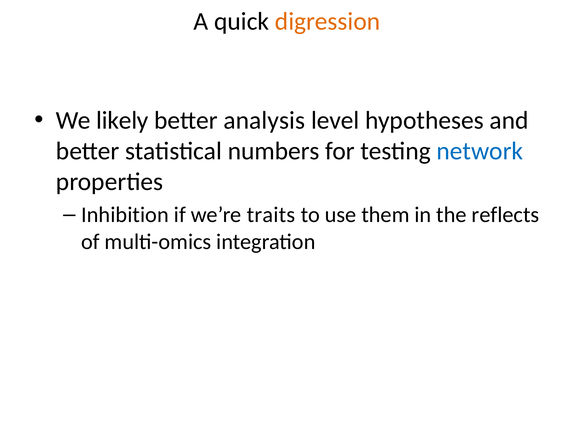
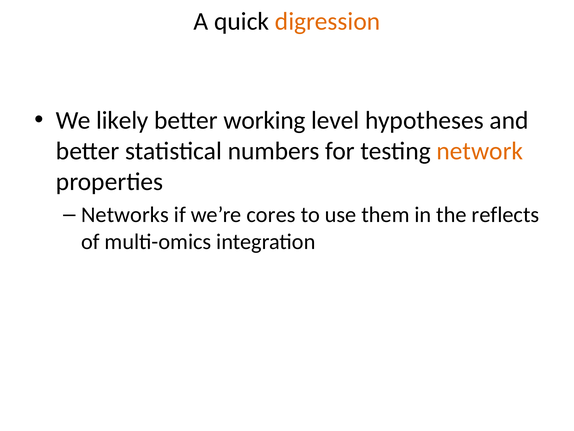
analysis: analysis -> working
network colour: blue -> orange
Inhibition: Inhibition -> Networks
traits: traits -> cores
